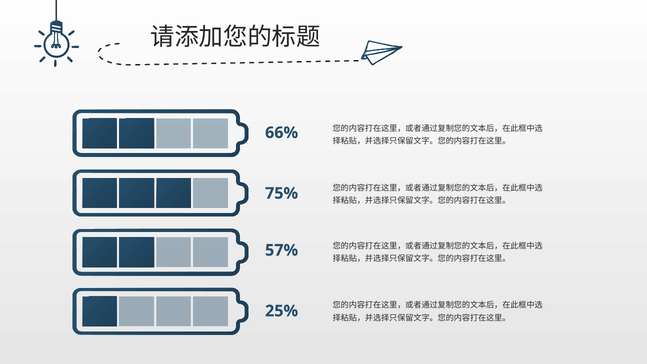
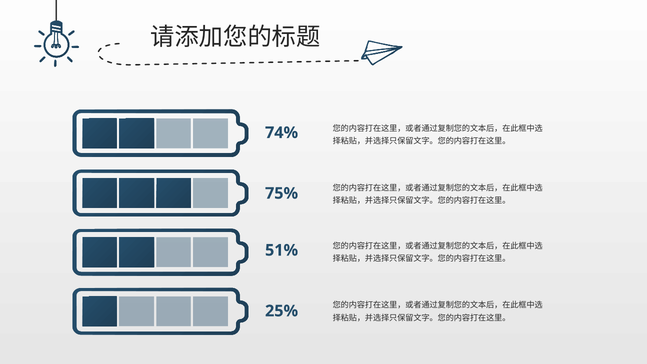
66%: 66% -> 74%
57%: 57% -> 51%
